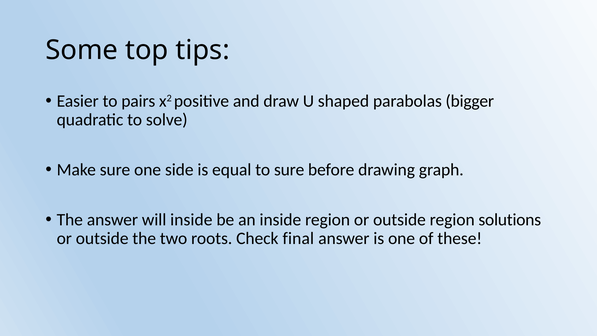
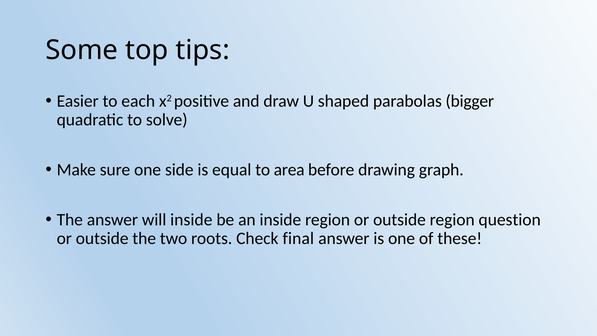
pairs: pairs -> each
to sure: sure -> area
solutions: solutions -> question
